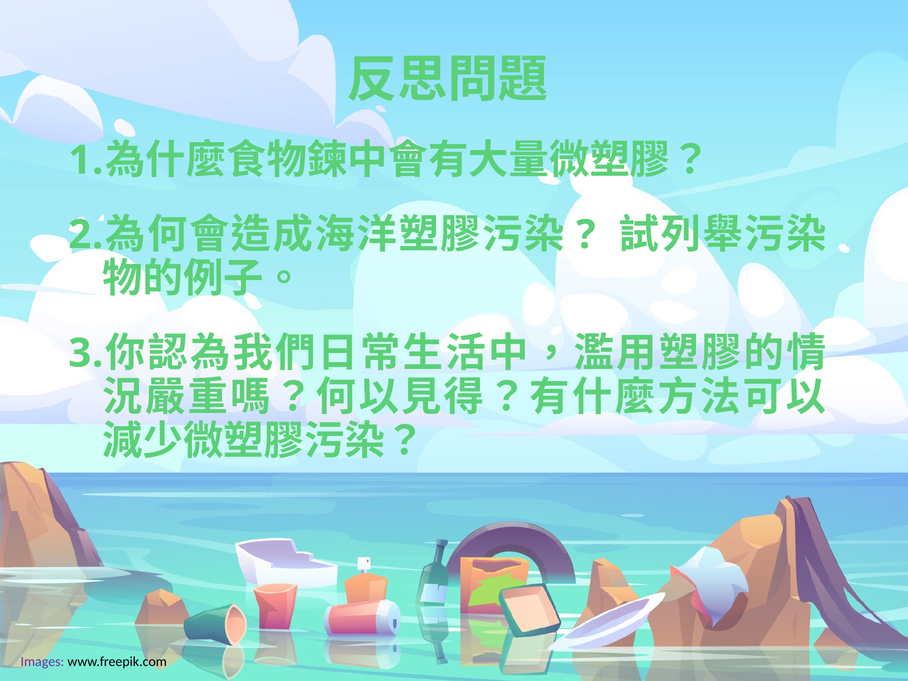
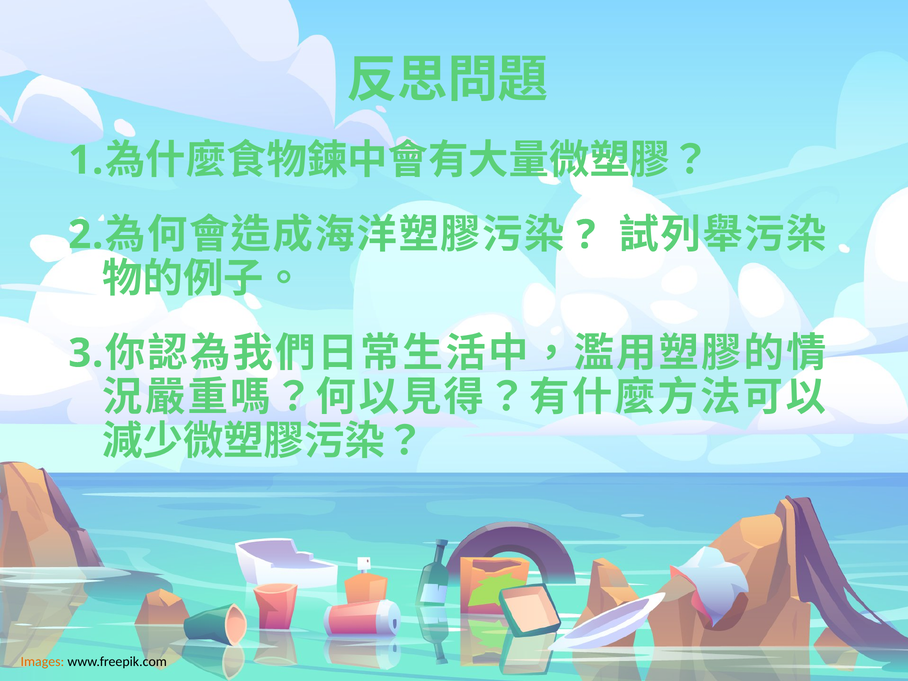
Images colour: purple -> orange
